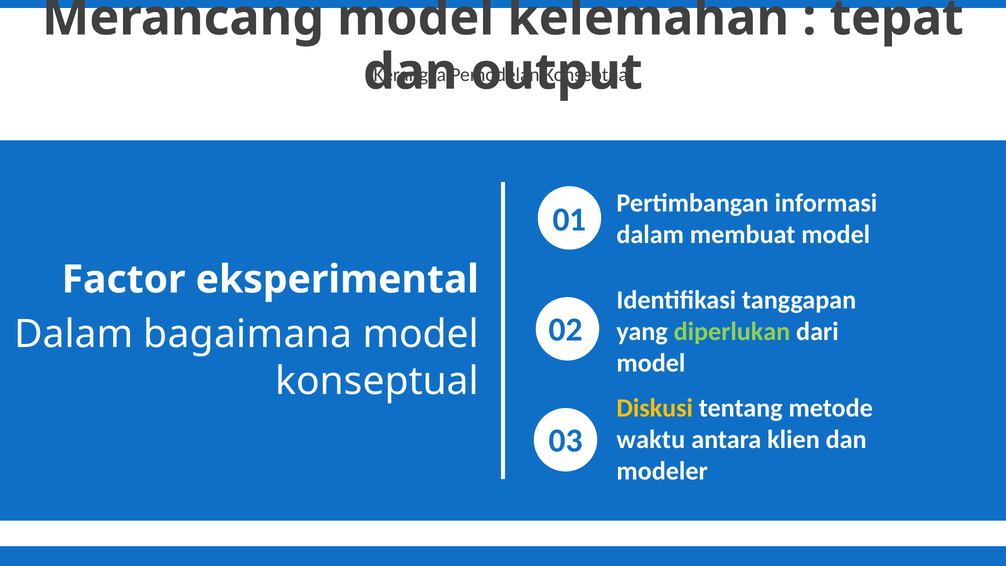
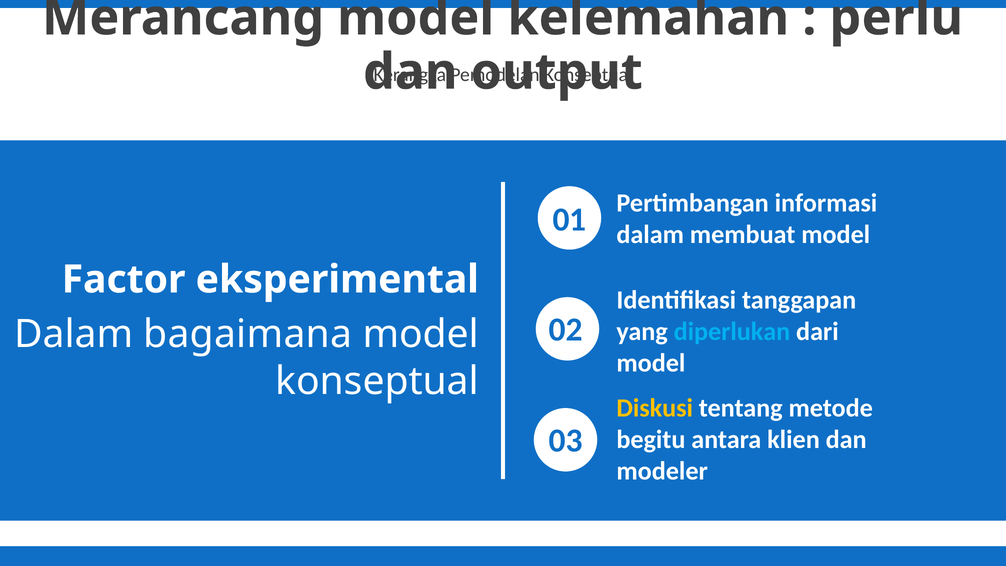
tepat: tepat -> perlu
diperlukan colour: light green -> light blue
waktu: waktu -> begitu
